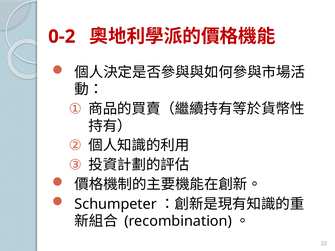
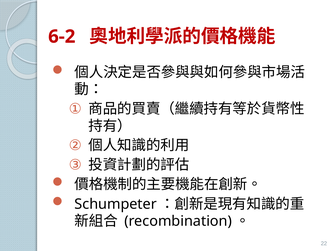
0-2: 0-2 -> 6-2
